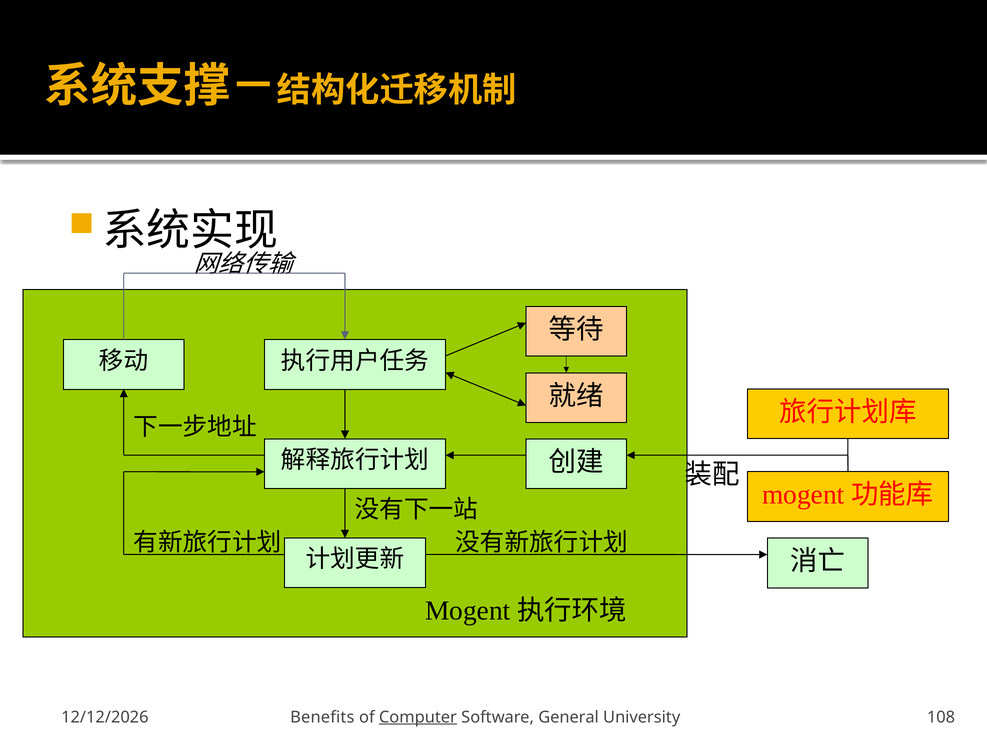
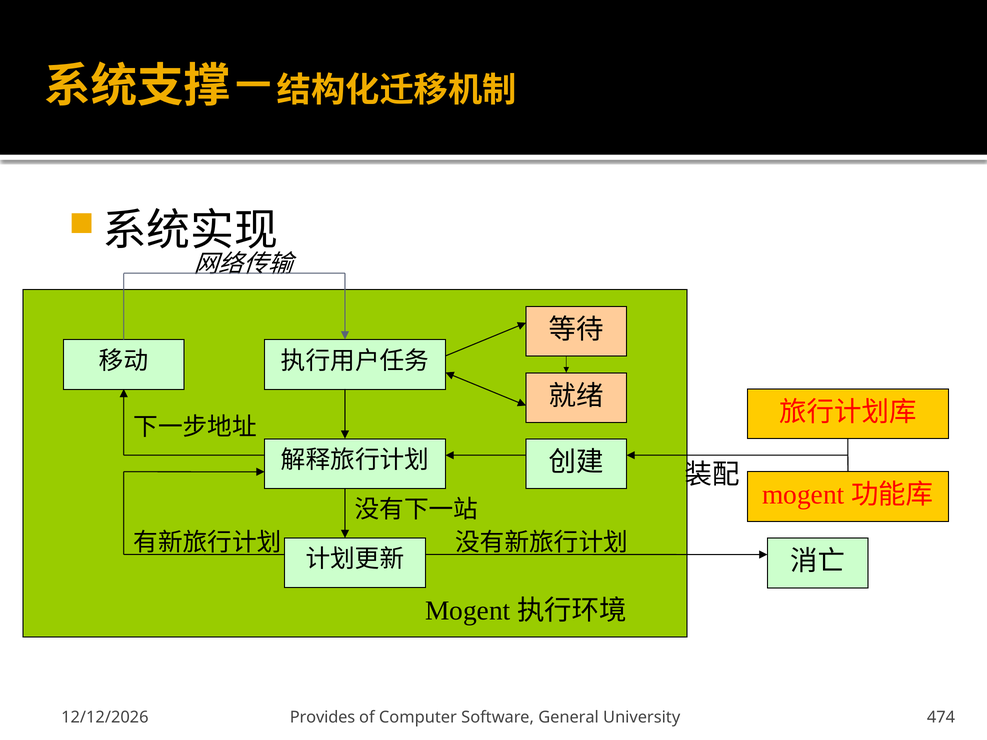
Benefits: Benefits -> Provides
Computer underline: present -> none
108: 108 -> 474
